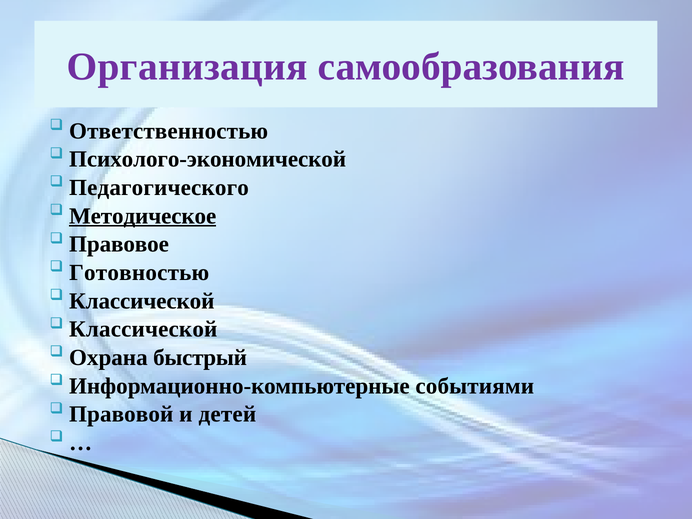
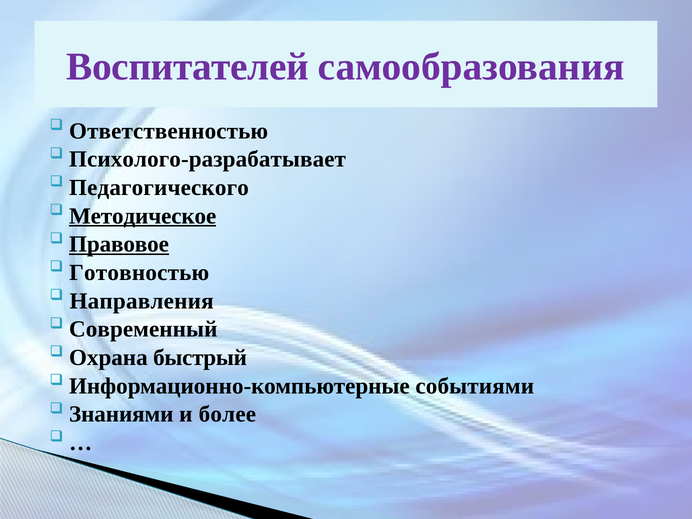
Организация: Организация -> Воспитателей
Психолого-экономической: Психолого-экономической -> Психолого-разрабатывает
Правовое underline: none -> present
Классической at (142, 301): Классической -> Направления
Классической at (143, 329): Классической -> Современный
Правовой: Правовой -> Знаниями
детей: детей -> более
